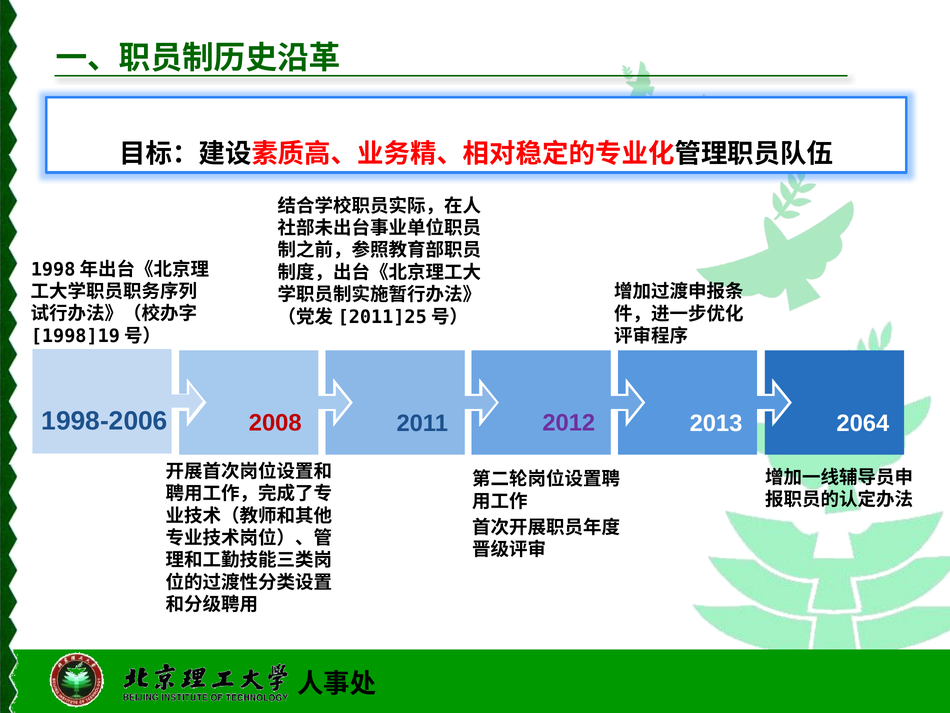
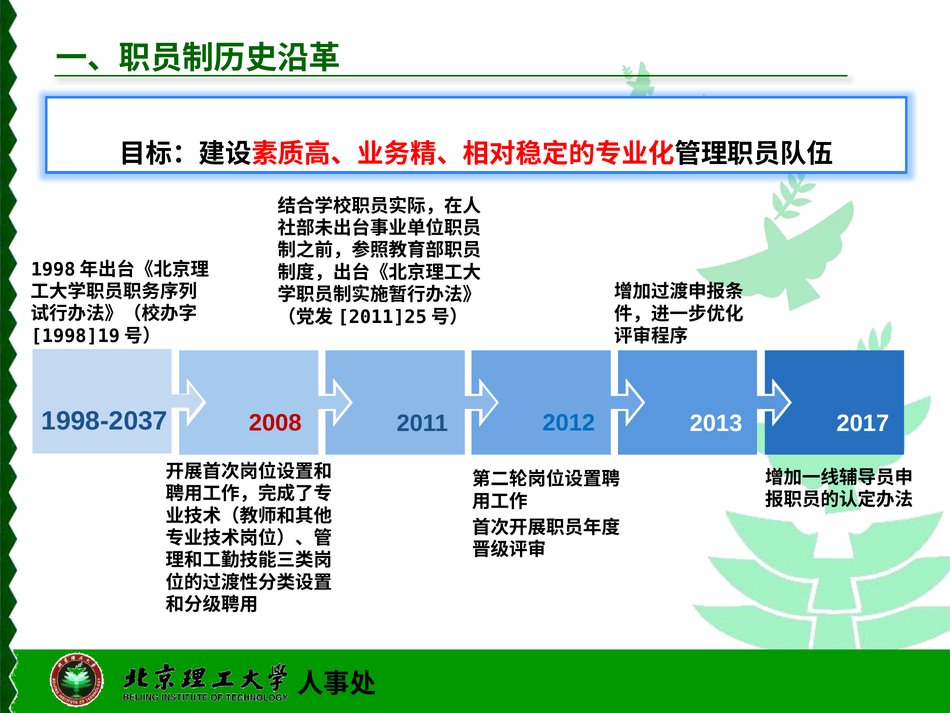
1998-2006: 1998-2006 -> 1998-2037
2012 colour: purple -> blue
2064: 2064 -> 2017
